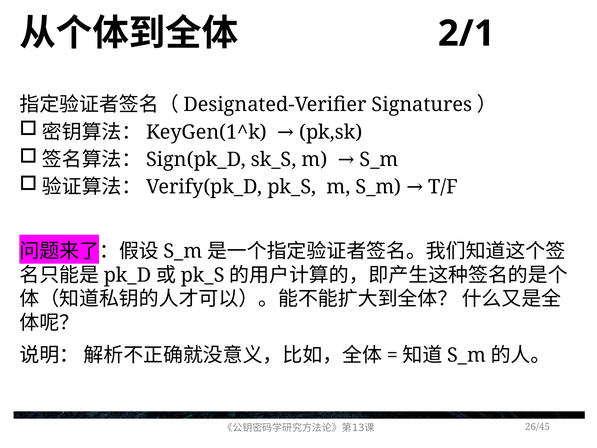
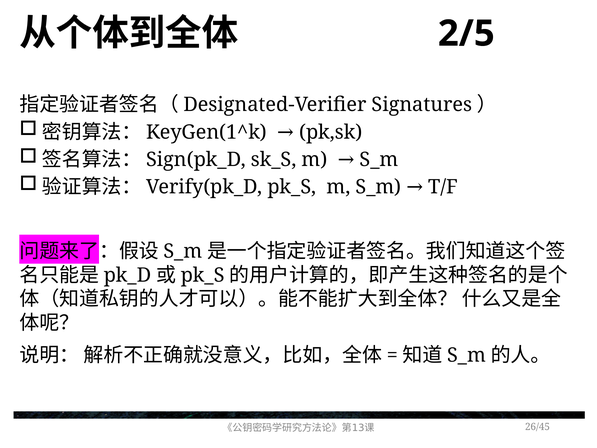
2/1: 2/1 -> 2/5
